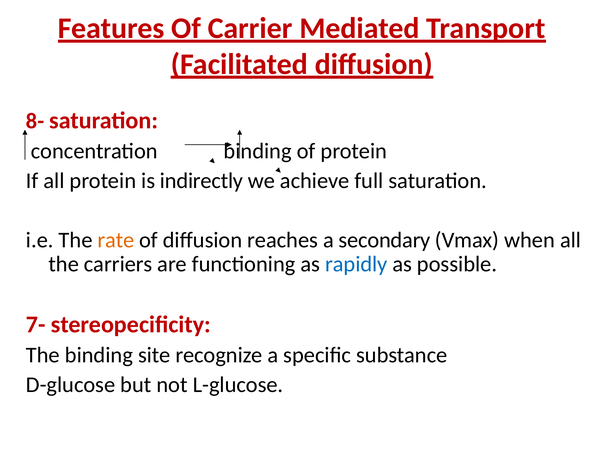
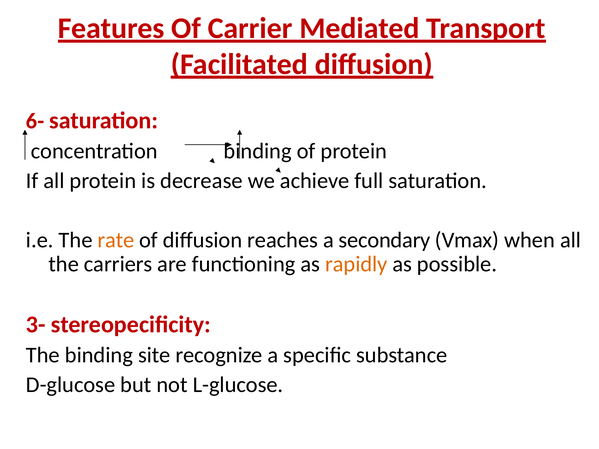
8-: 8- -> 6-
indirectly: indirectly -> decrease
rapidly colour: blue -> orange
7-: 7- -> 3-
